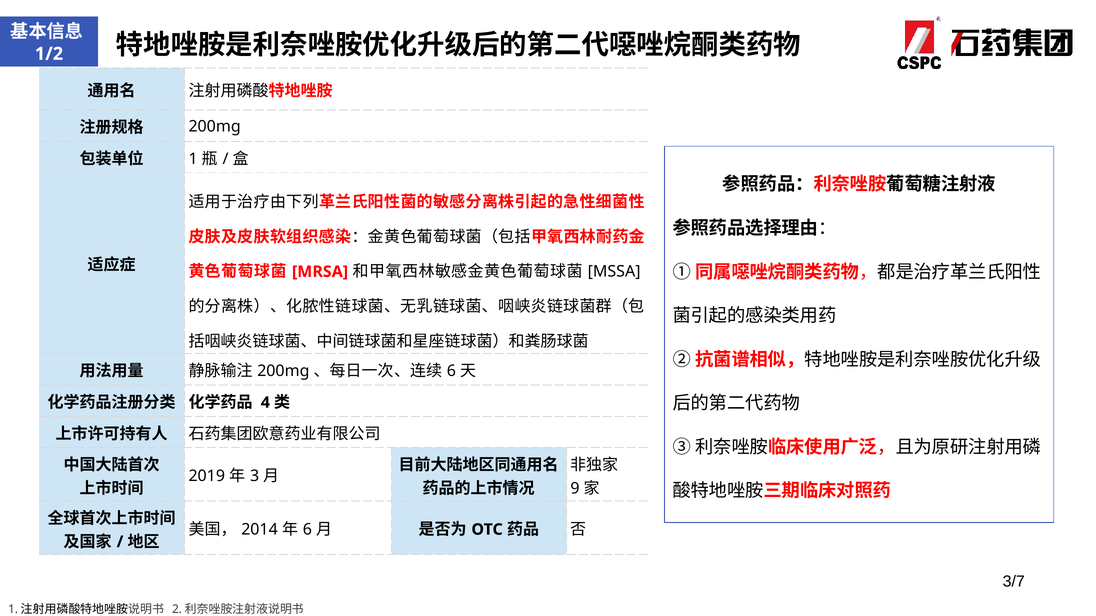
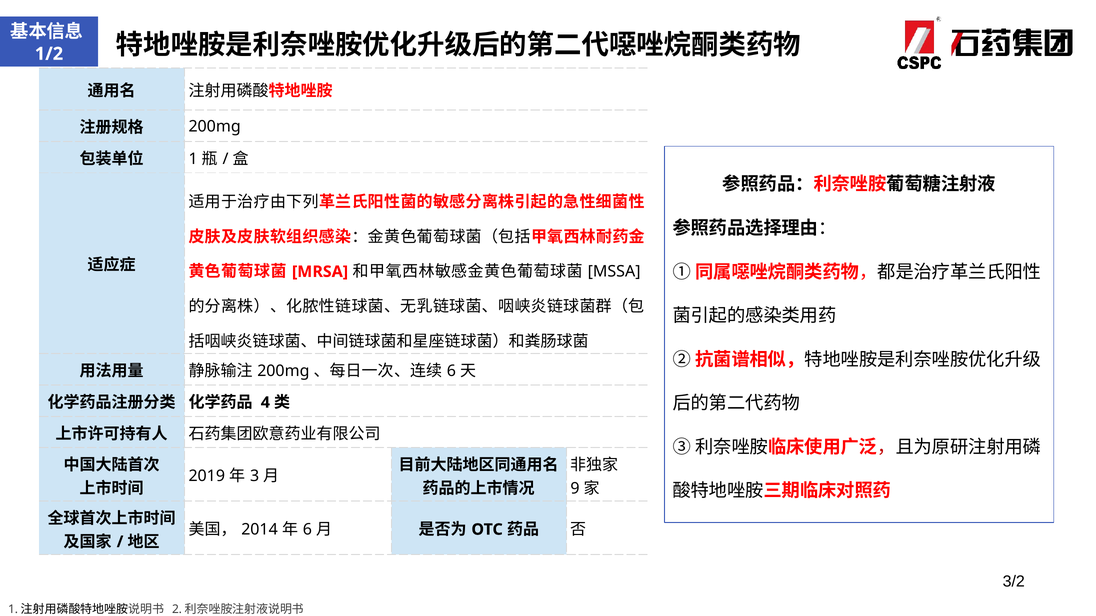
3/7: 3/7 -> 3/2
